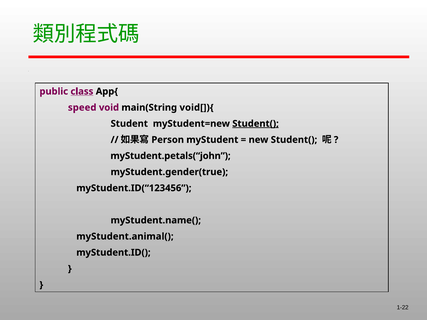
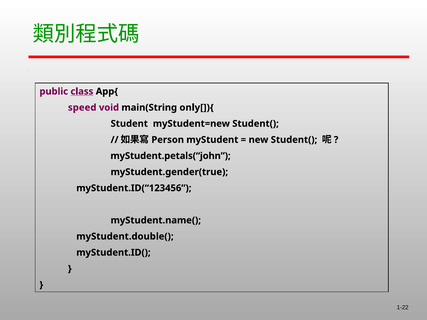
void[]){: void[]){ -> only[]){
Student( at (256, 124) underline: present -> none
myStudent.animal(: myStudent.animal( -> myStudent.double(
